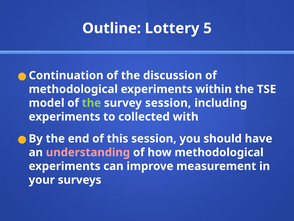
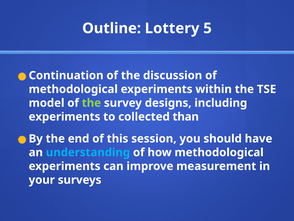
survey session: session -> designs
with: with -> than
understanding colour: pink -> light blue
